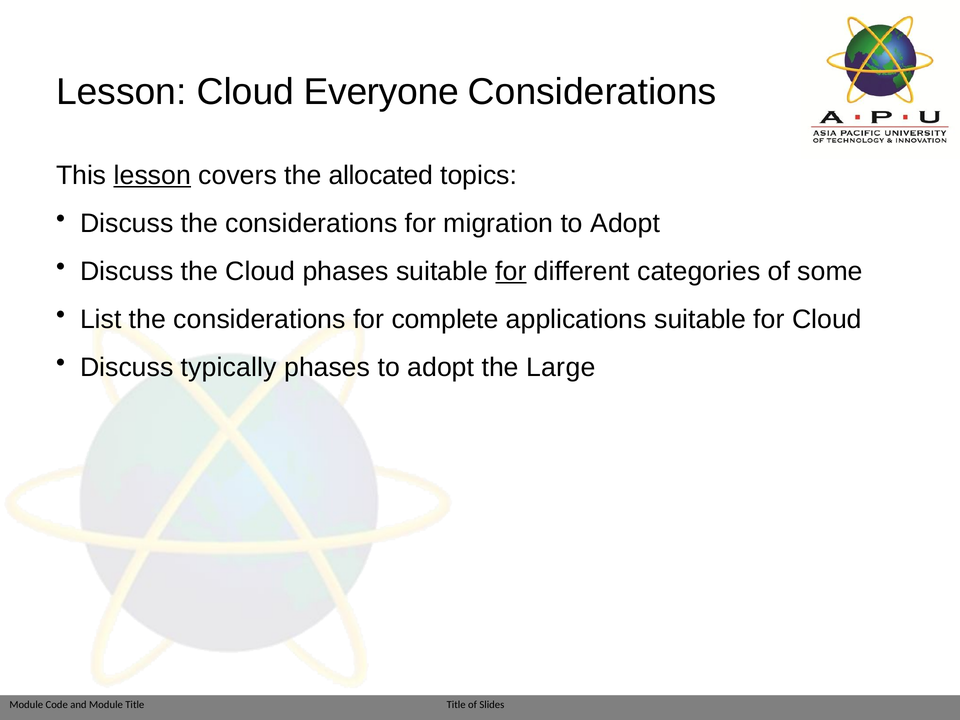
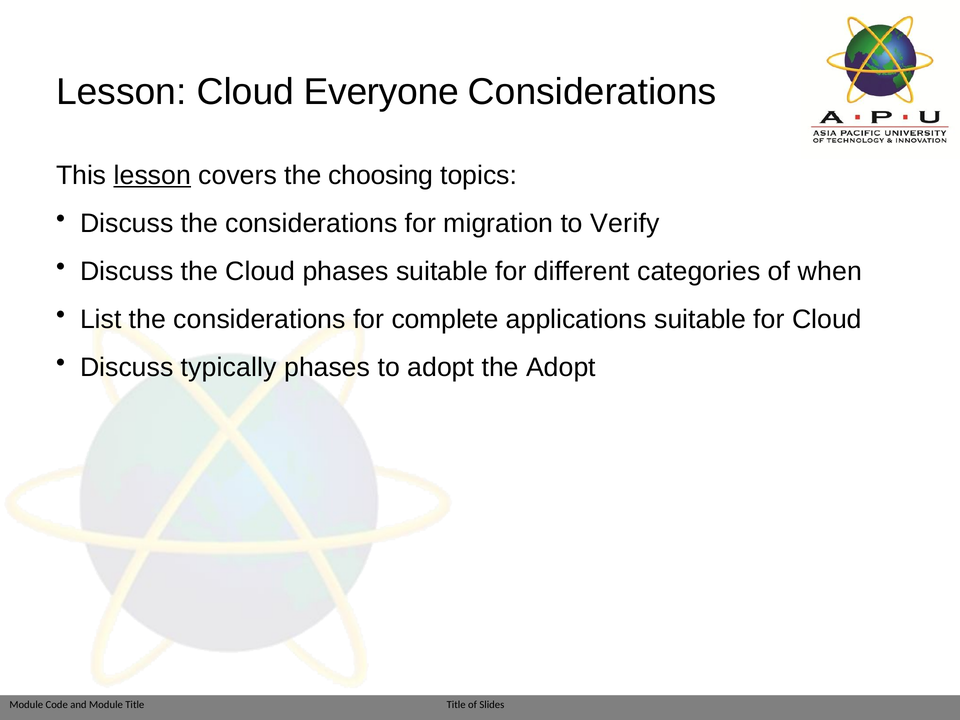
allocated: allocated -> choosing
migration to Adopt: Adopt -> Verify
for at (511, 271) underline: present -> none
some: some -> when
the Large: Large -> Adopt
